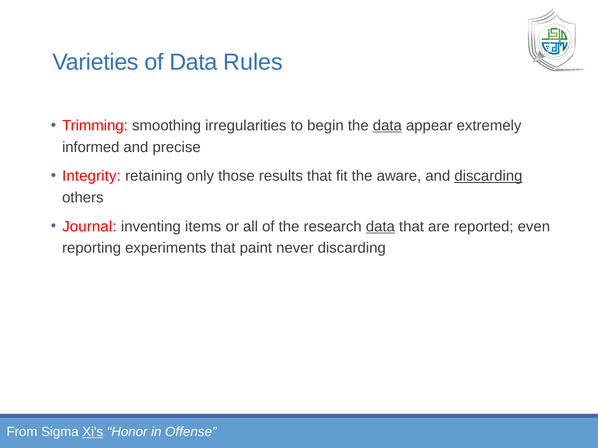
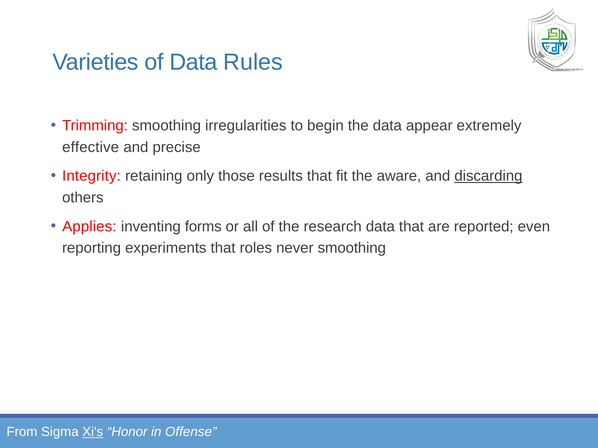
data at (387, 126) underline: present -> none
informed: informed -> effective
Journal: Journal -> Applies
items: items -> forms
data at (380, 227) underline: present -> none
paint: paint -> roles
never discarding: discarding -> smoothing
